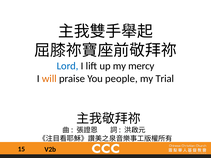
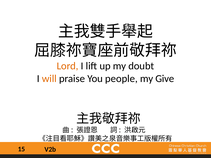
Lord colour: blue -> orange
mercy: mercy -> doubt
Trial: Trial -> Give
